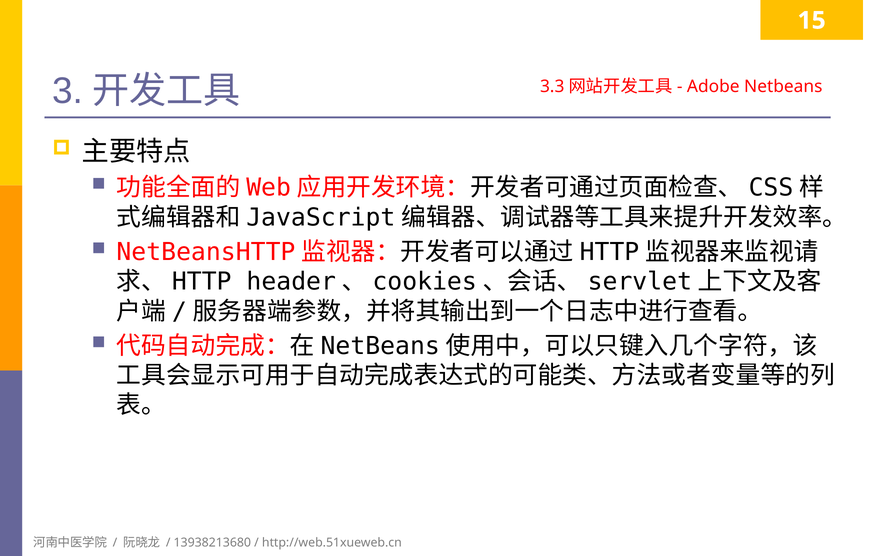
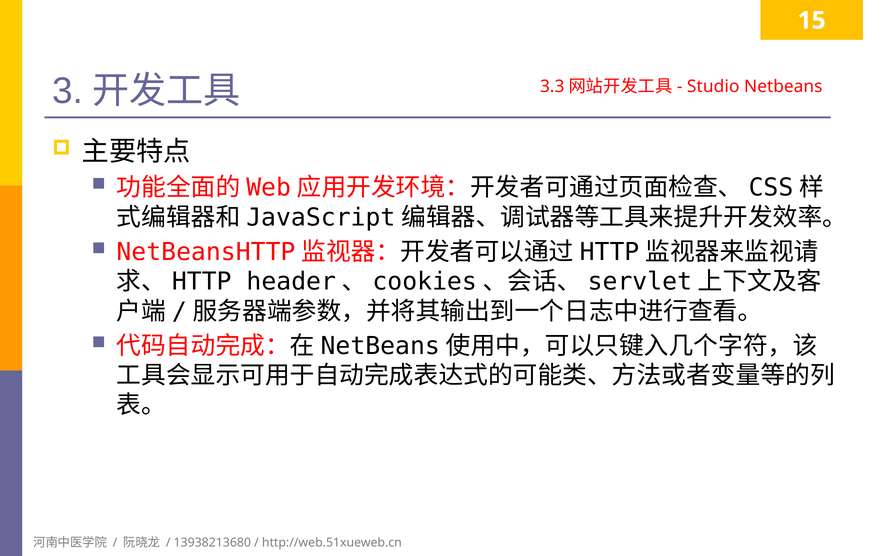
Adobe: Adobe -> Studio
